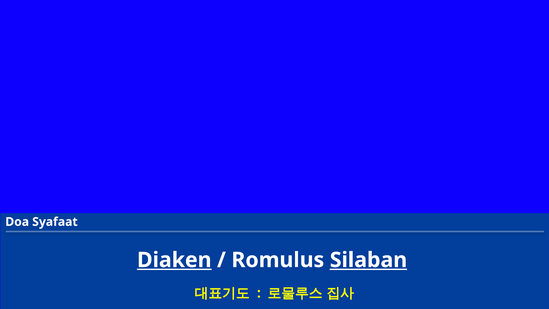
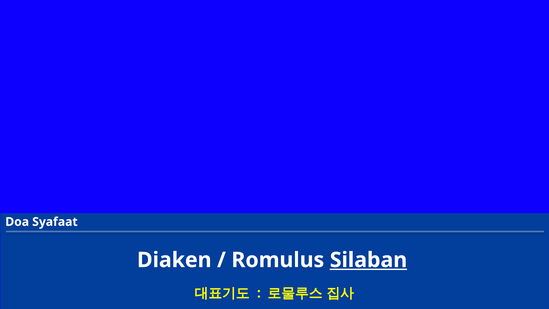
Diaken underline: present -> none
